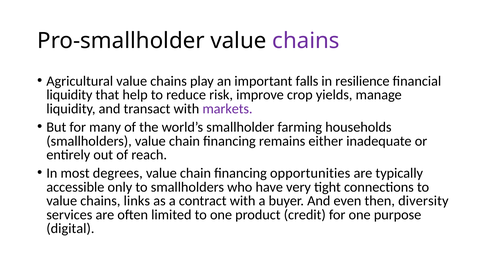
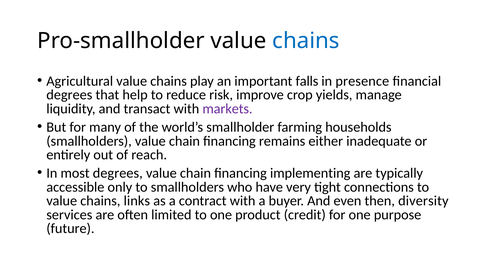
chains at (306, 41) colour: purple -> blue
resilience: resilience -> presence
liquidity at (69, 95): liquidity -> degrees
opportunities: opportunities -> implementing
digital: digital -> future
